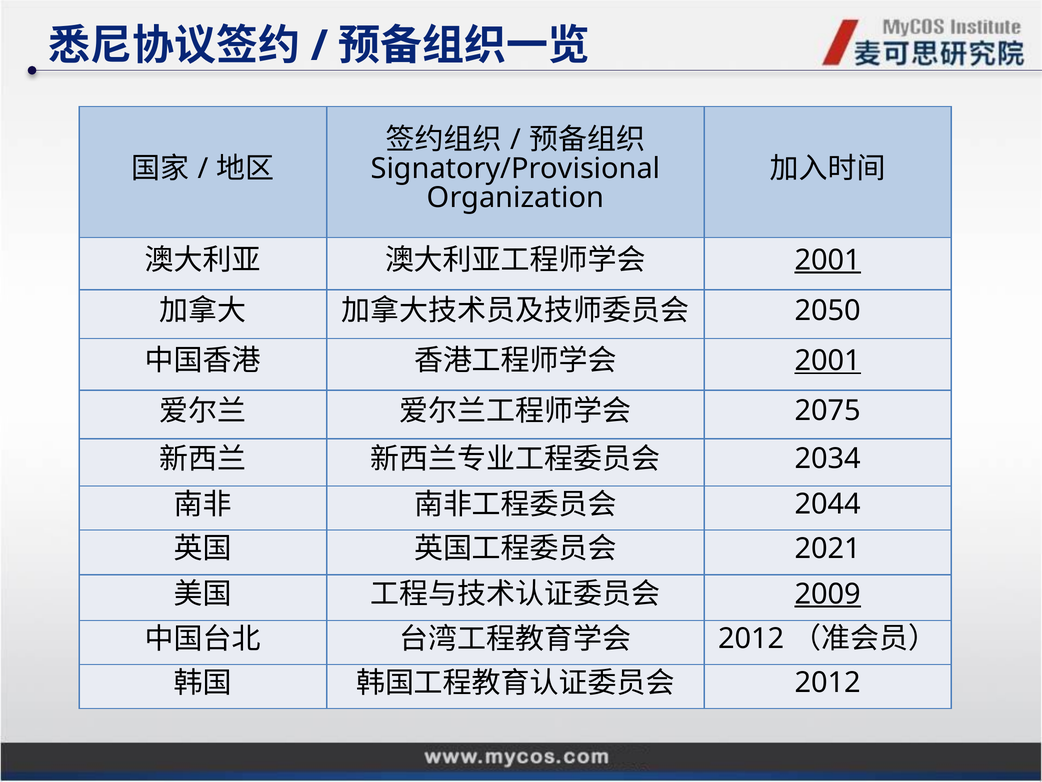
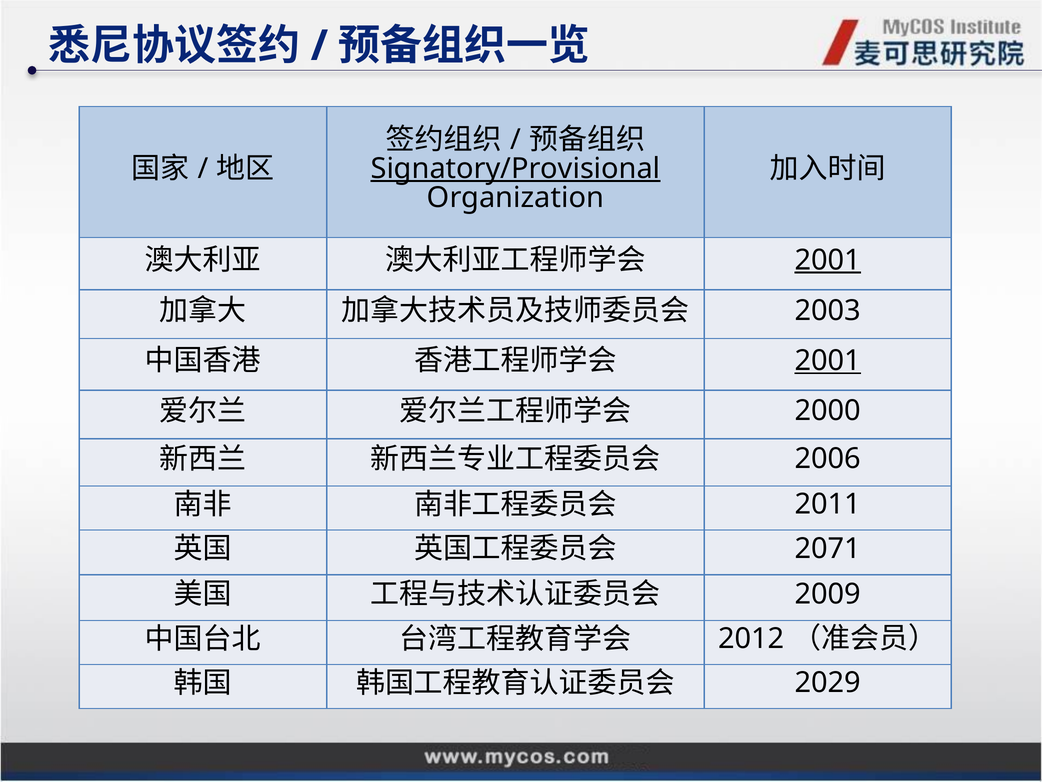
Signatory/Provisional underline: none -> present
2050: 2050 -> 2003
2075: 2075 -> 2000
2034: 2034 -> 2006
2044: 2044 -> 2011
2021: 2021 -> 2071
2009 underline: present -> none
2012 at (828, 682): 2012 -> 2029
